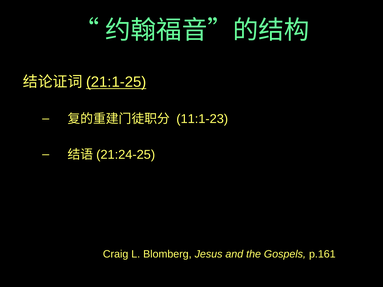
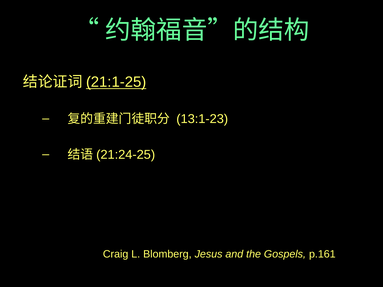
11:1-23: 11:1-23 -> 13:1-23
